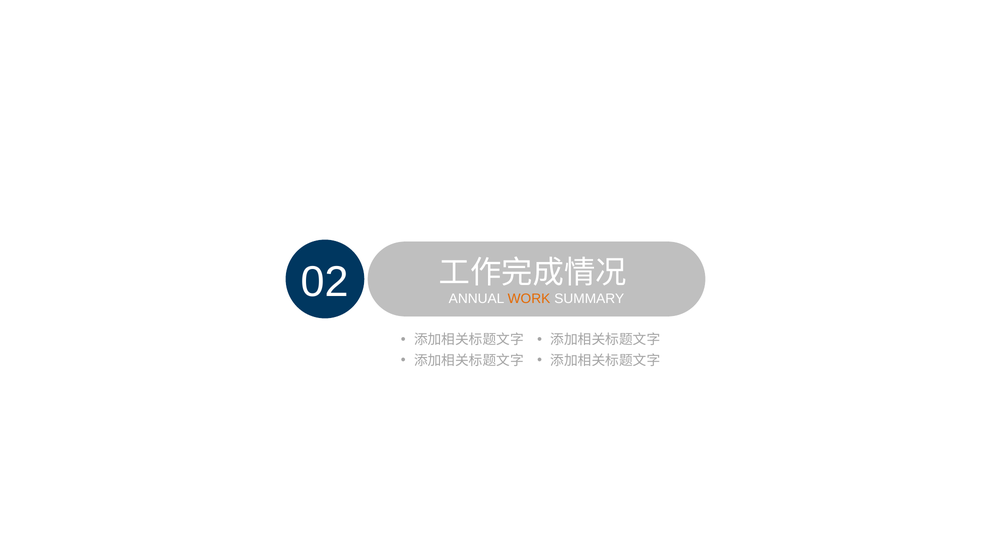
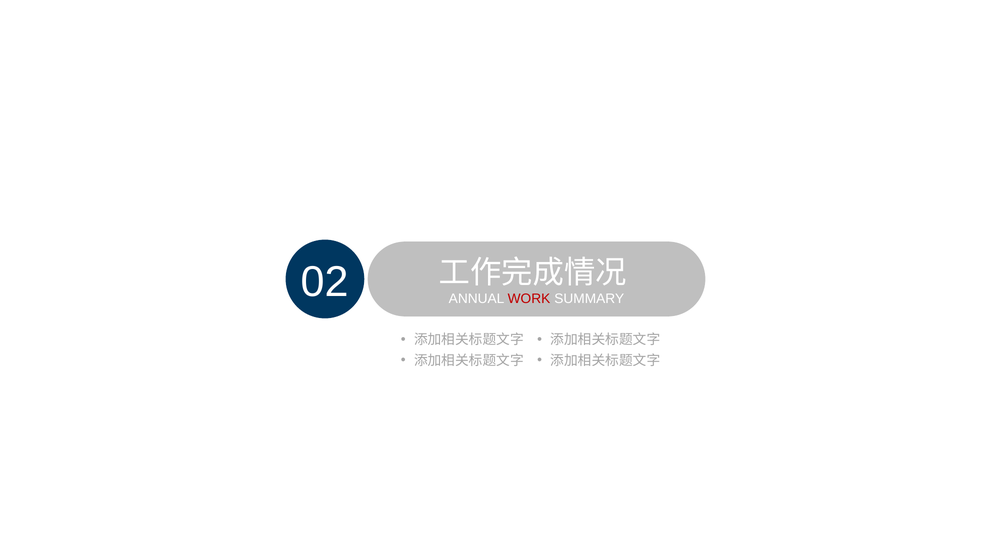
WORK colour: orange -> red
